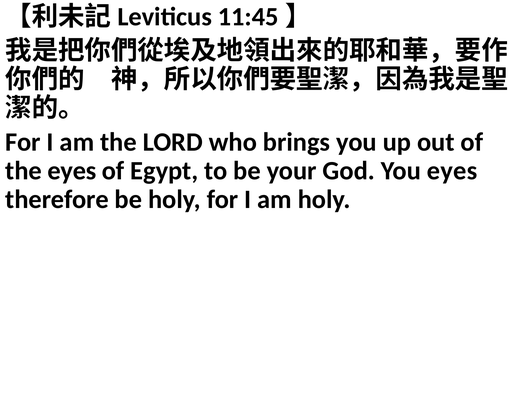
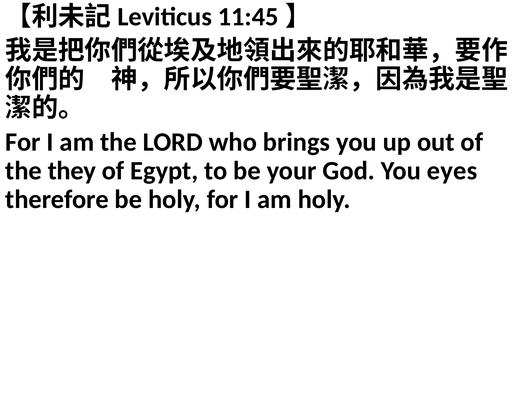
the eyes: eyes -> they
